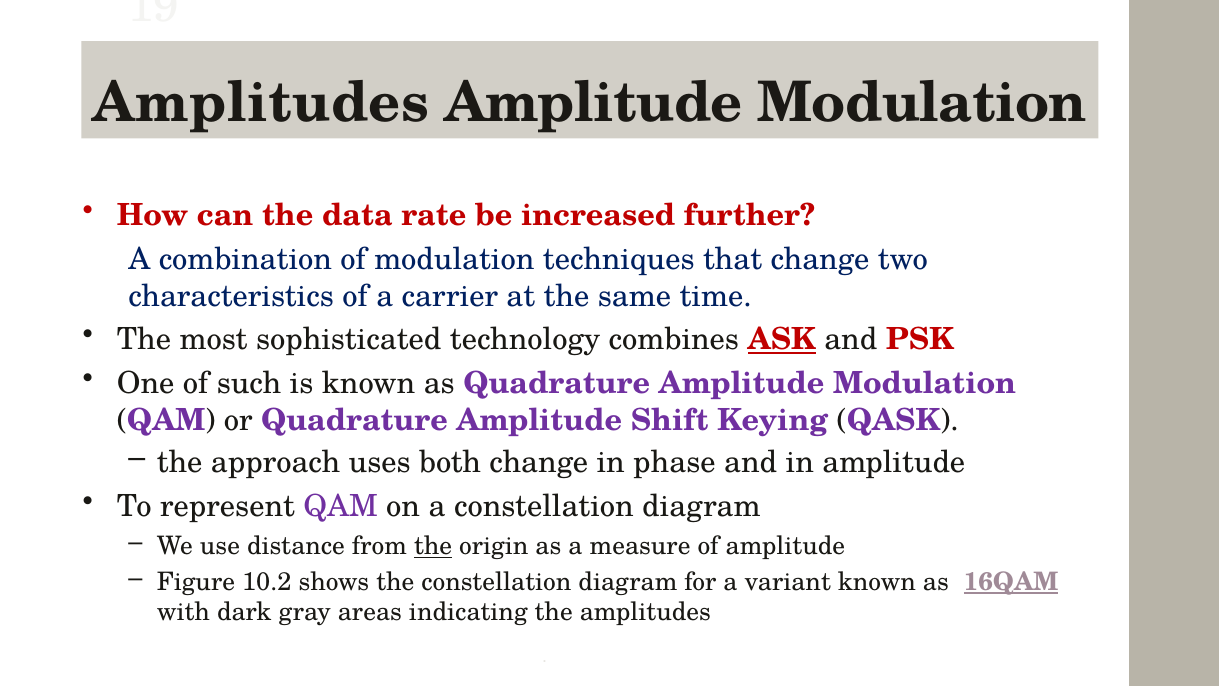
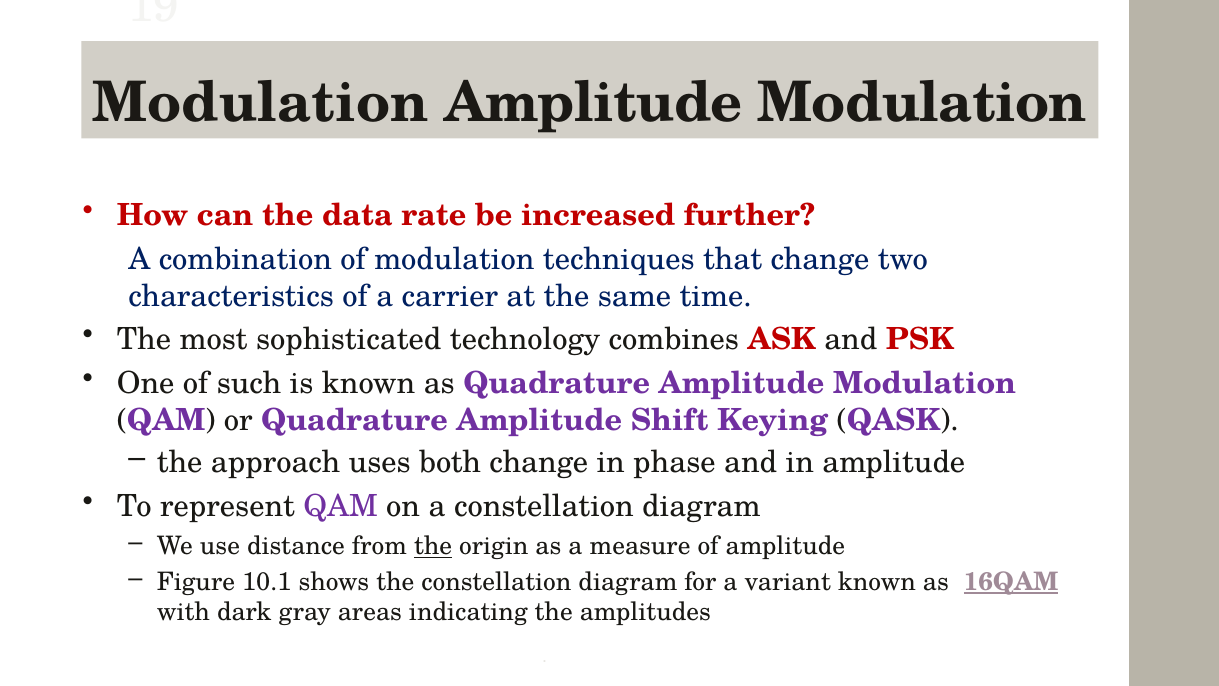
Amplitudes at (261, 103): Amplitudes -> Modulation
ASK underline: present -> none
10.2: 10.2 -> 10.1
